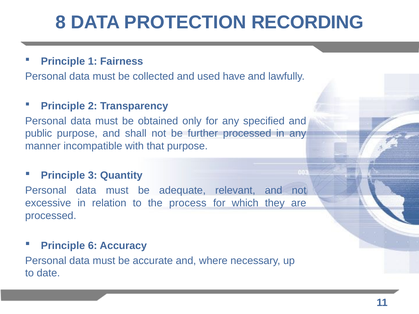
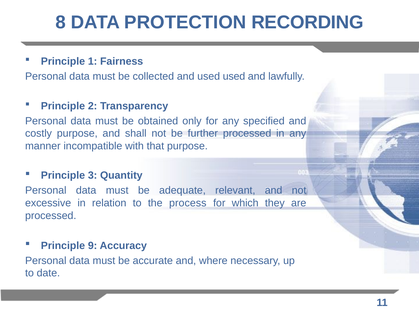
used have: have -> used
public: public -> costly
6: 6 -> 9
